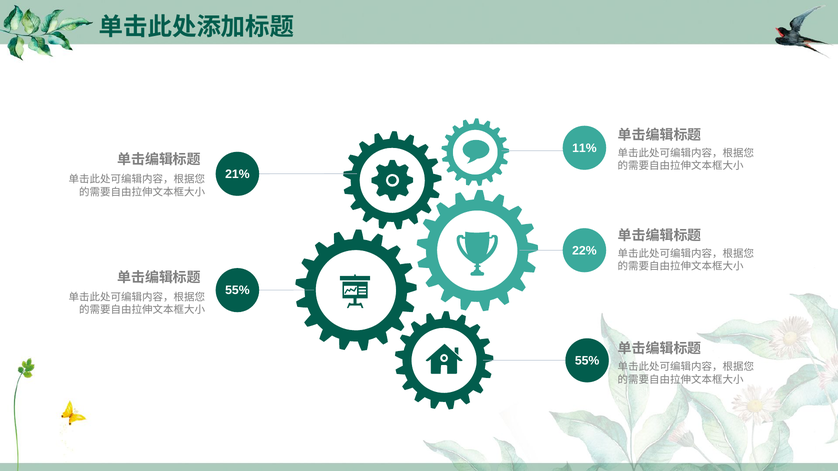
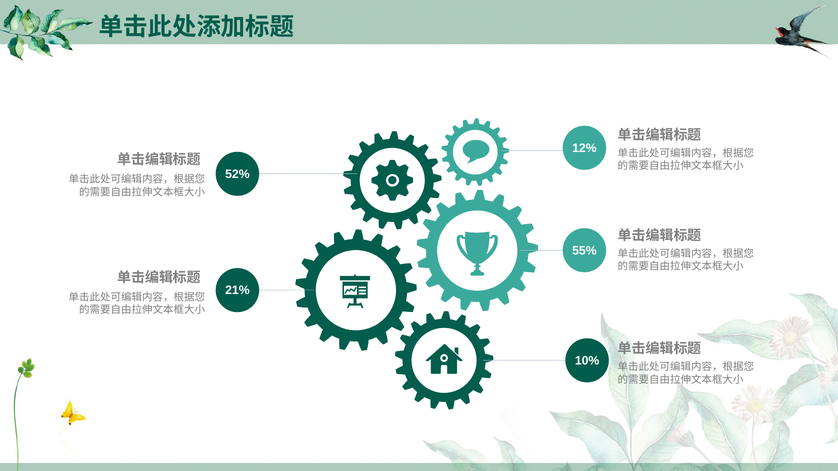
11%: 11% -> 12%
21%: 21% -> 52%
22%: 22% -> 55%
55% at (237, 291): 55% -> 21%
55% at (587, 361): 55% -> 10%
